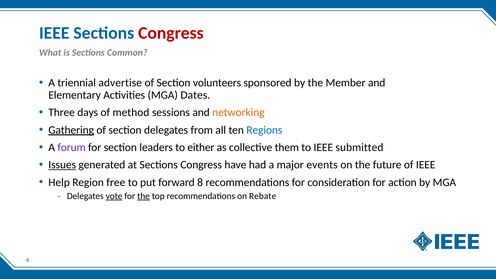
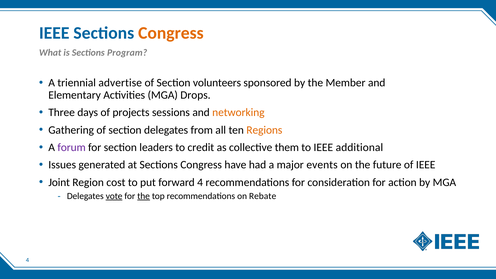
Congress at (171, 33) colour: red -> orange
Common: Common -> Program
Dates: Dates -> Drops
method: method -> projects
Gathering underline: present -> none
Regions colour: blue -> orange
either: either -> credit
submitted: submitted -> additional
Issues underline: present -> none
Help: Help -> Joint
free: free -> cost
forward 8: 8 -> 4
